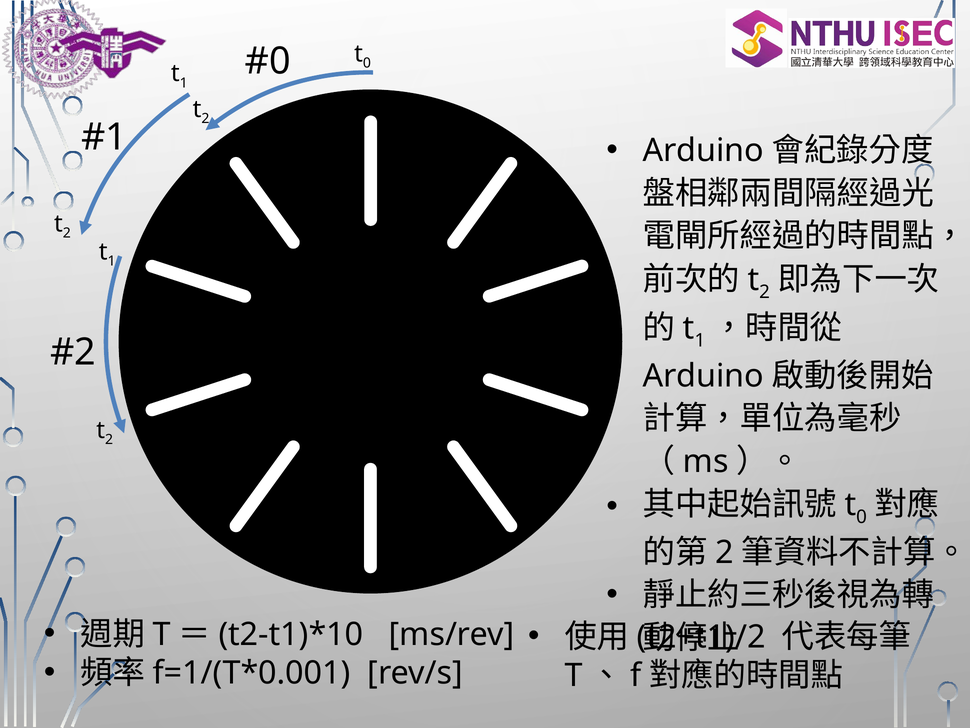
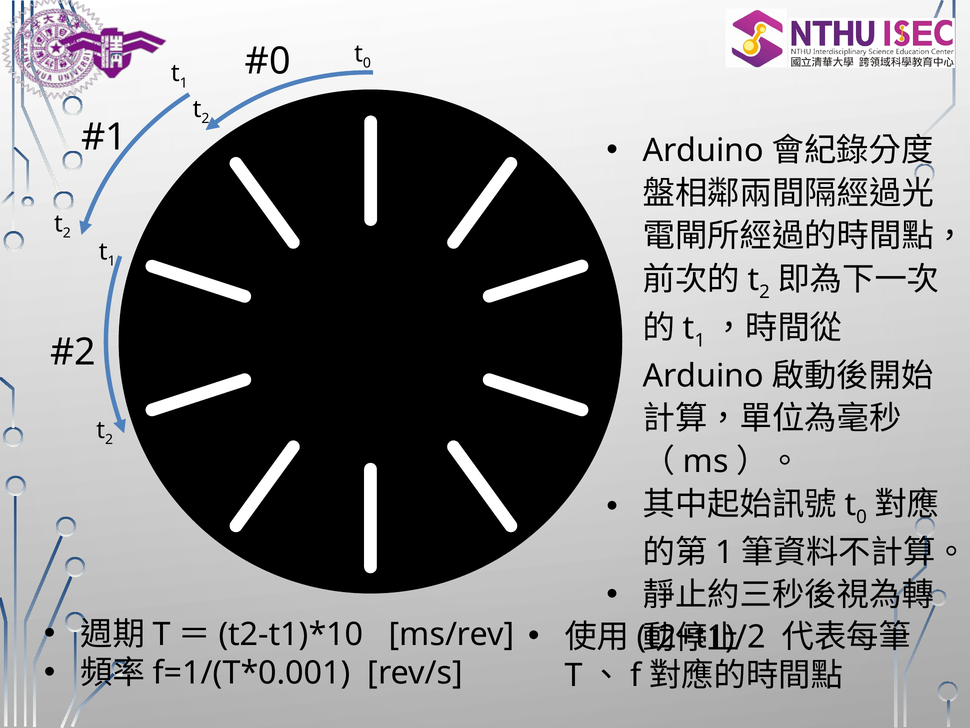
2 at (724, 552): 2 -> 1
